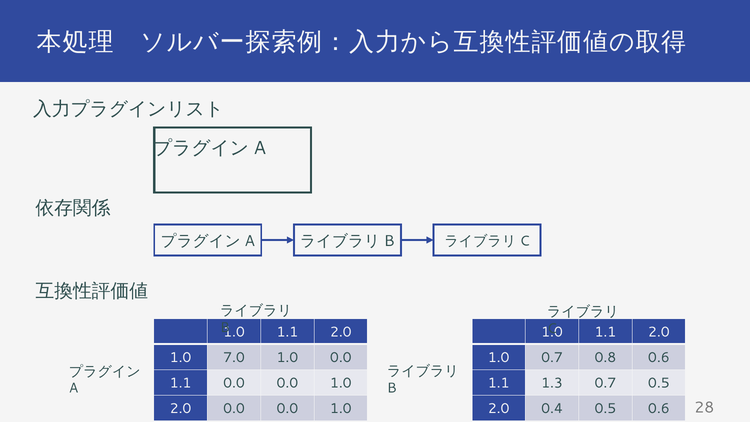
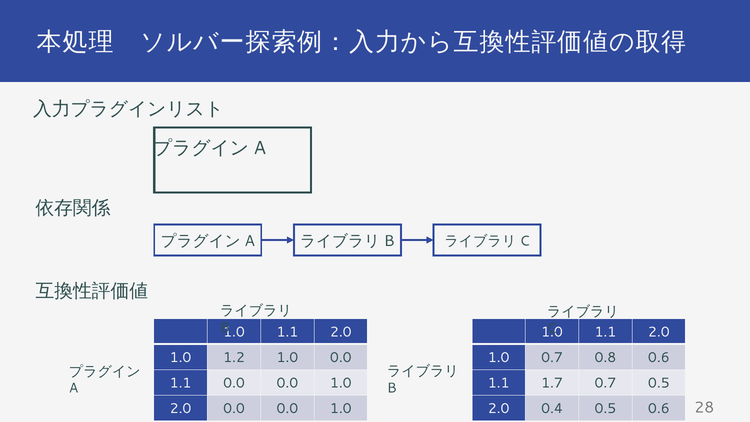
7.0: 7.0 -> 1.2
1.3: 1.3 -> 1.7
